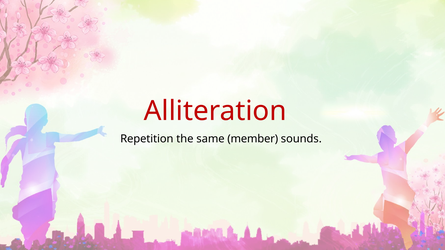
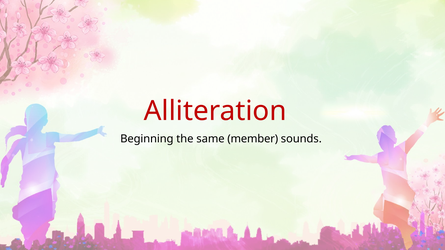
Repetition: Repetition -> Beginning
